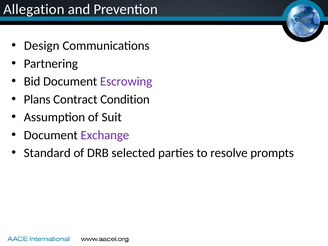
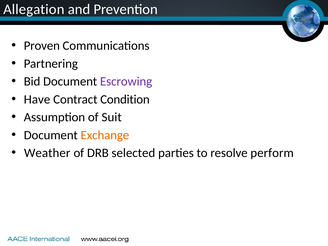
Design: Design -> Proven
Plans: Plans -> Have
Exchange colour: purple -> orange
Standard: Standard -> Weather
prompts: prompts -> perform
